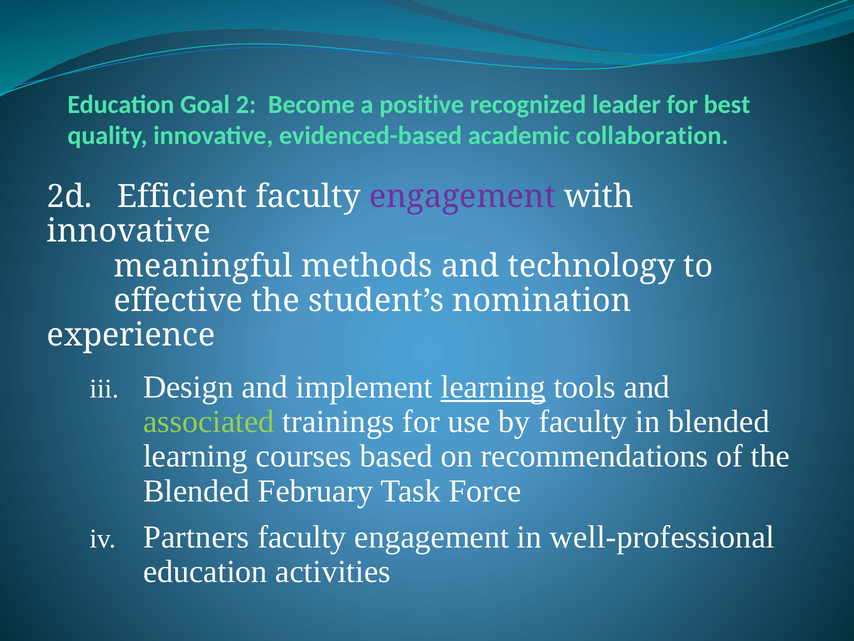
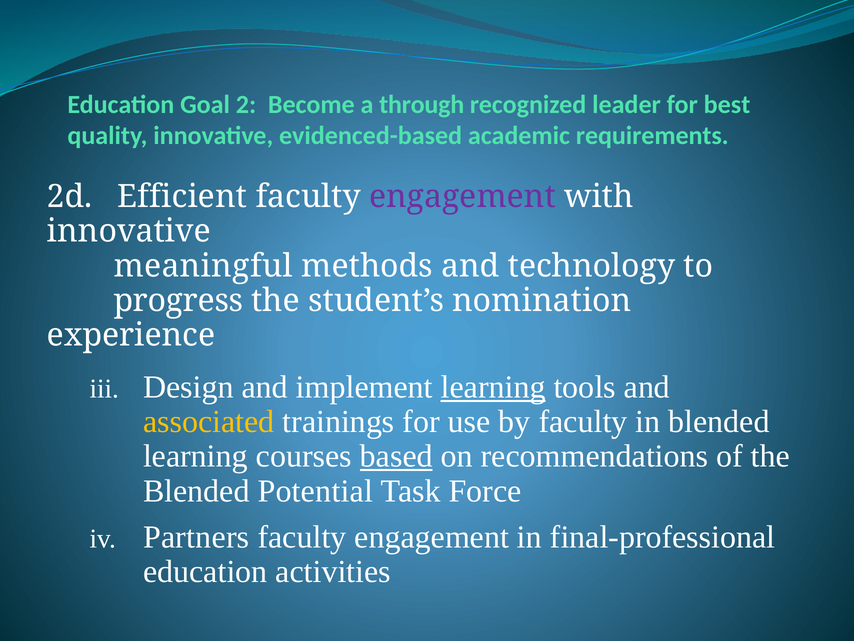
positive: positive -> through
collaboration: collaboration -> requirements
effective: effective -> progress
associated colour: light green -> yellow
based underline: none -> present
February: February -> Potential
well-professional: well-professional -> final-professional
